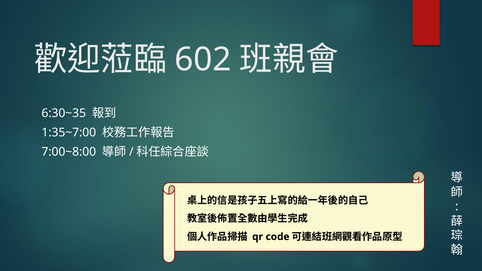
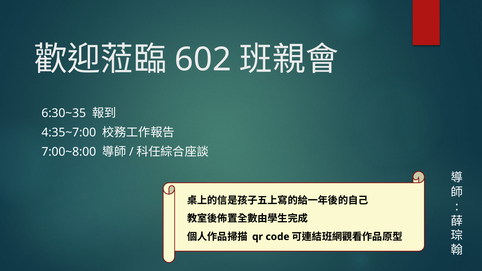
1:35~7:00: 1:35~7:00 -> 4:35~7:00
